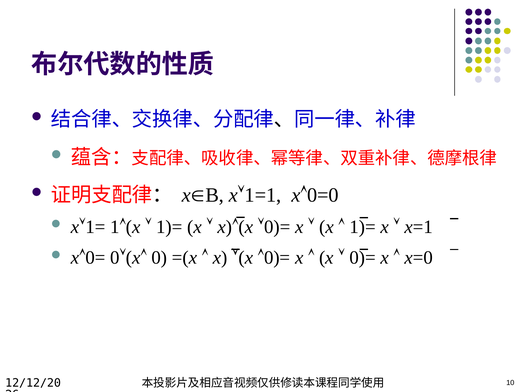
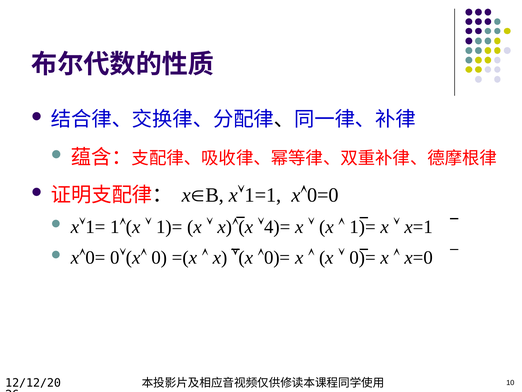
0)= at (277, 227): 0)= -> 4)=
